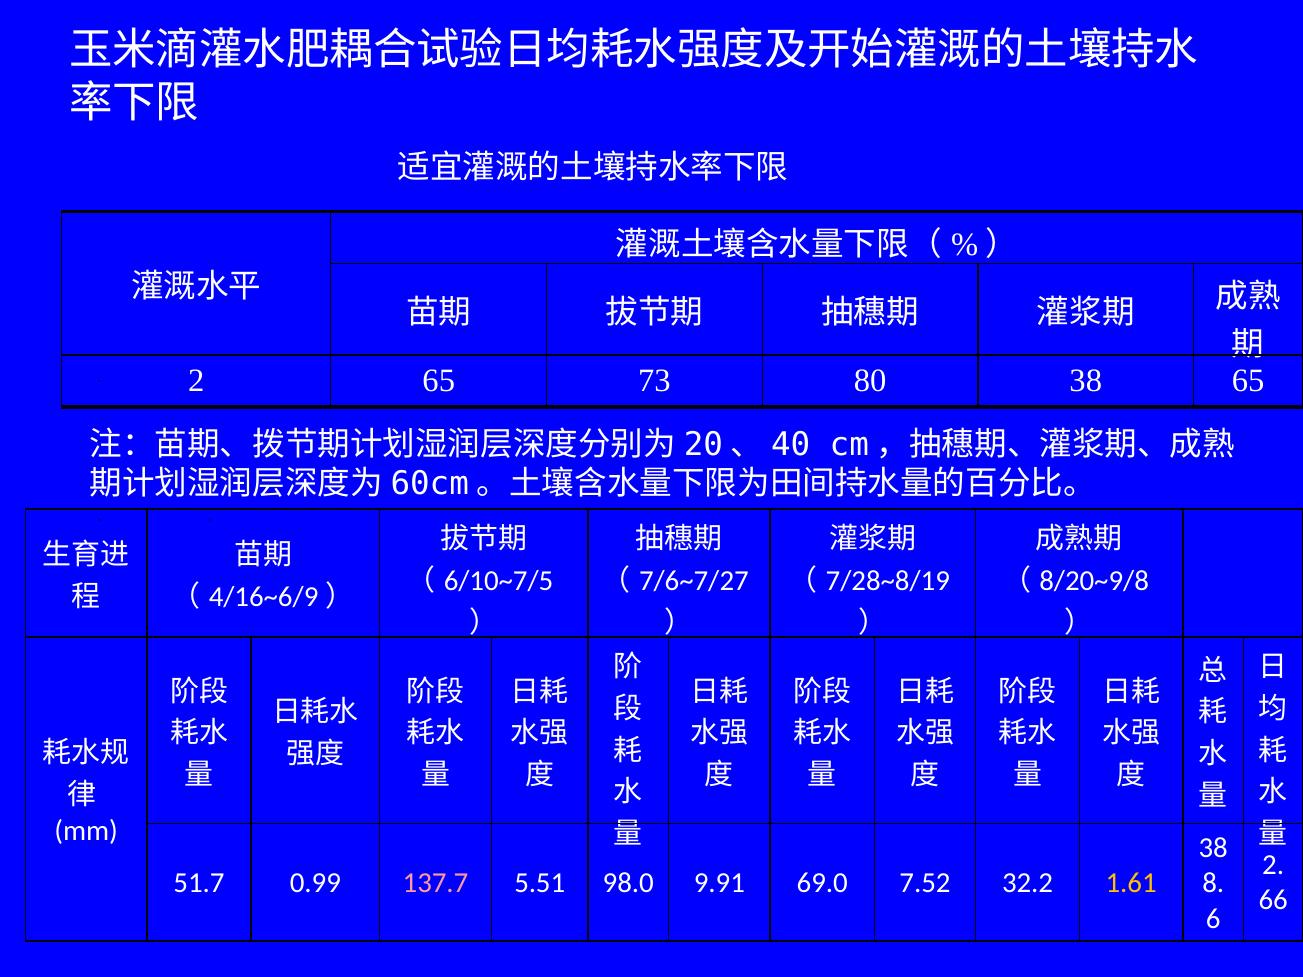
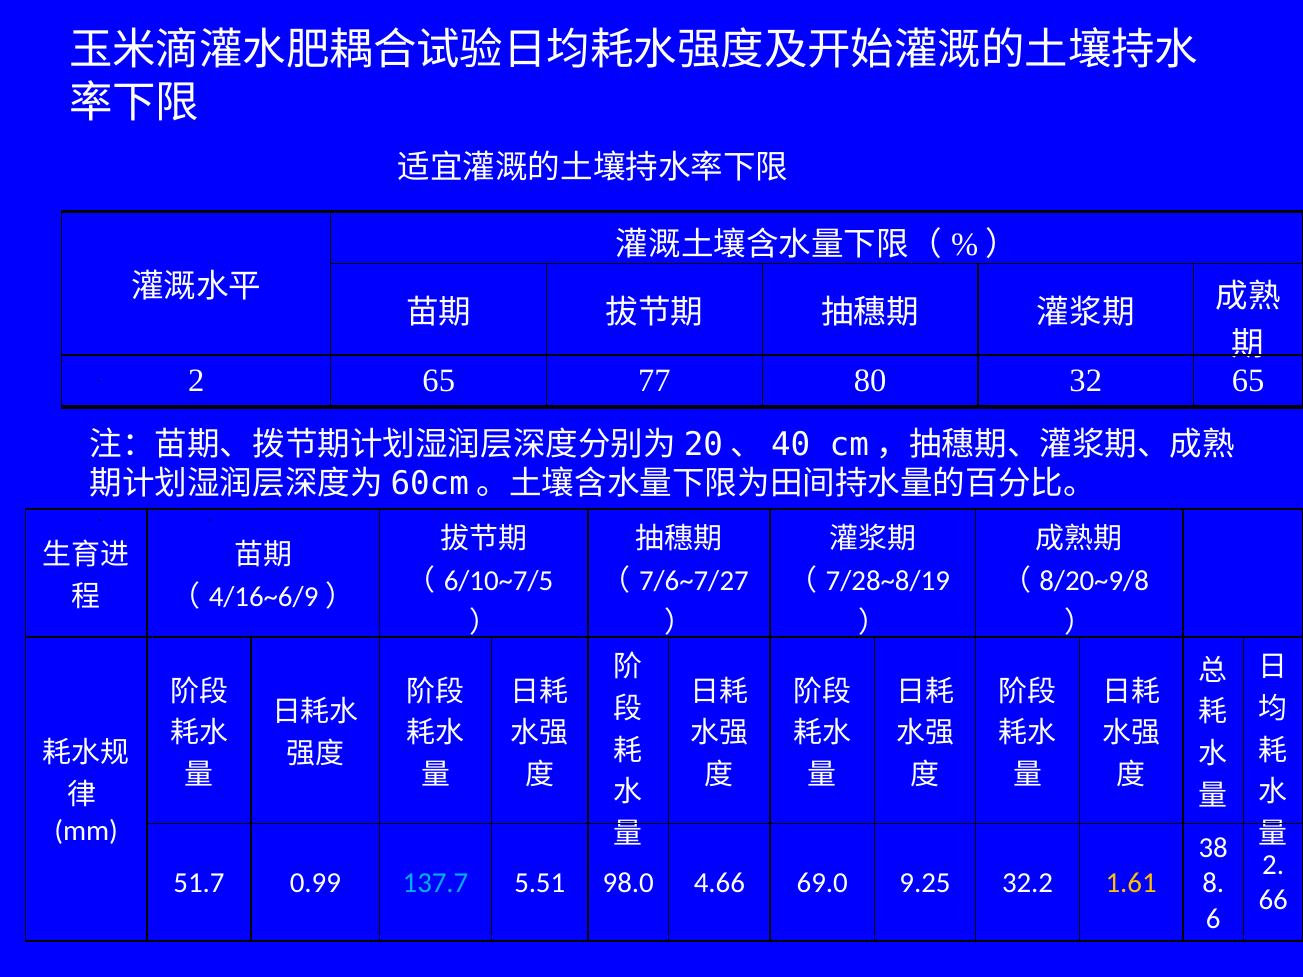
73: 73 -> 77
80 38: 38 -> 32
137.7 colour: pink -> light blue
9.91: 9.91 -> 4.66
7.52: 7.52 -> 9.25
